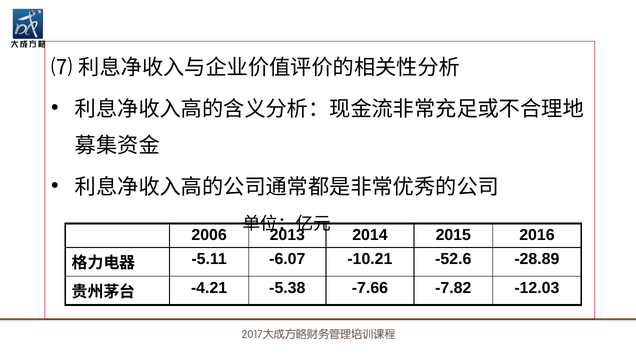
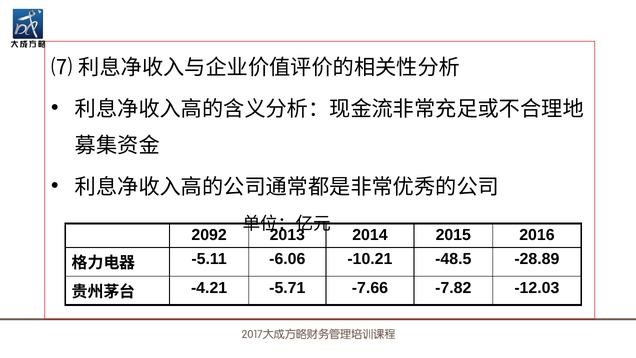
2006: 2006 -> 2092
-6.07: -6.07 -> -6.06
-52.6: -52.6 -> -48.5
-5.38: -5.38 -> -5.71
